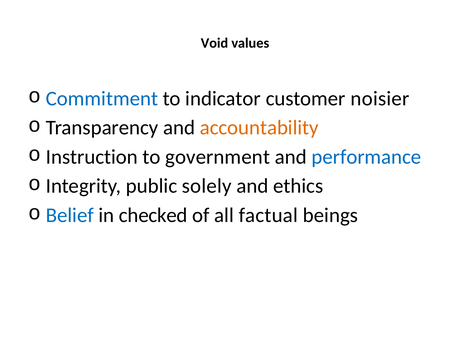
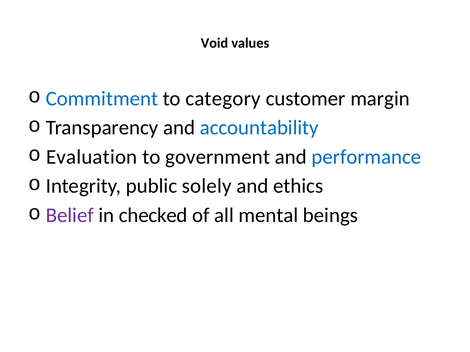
indicator: indicator -> category
noisier: noisier -> margin
accountability colour: orange -> blue
Instruction: Instruction -> Evaluation
Belief colour: blue -> purple
factual: factual -> mental
